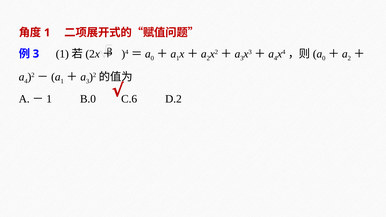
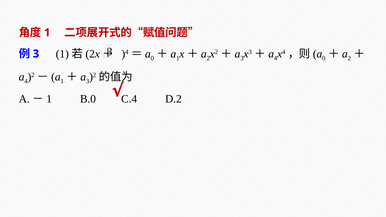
C.6: C.6 -> C.4
